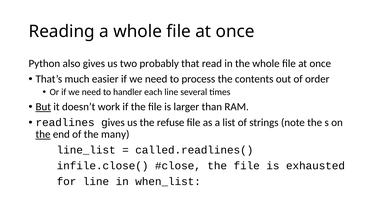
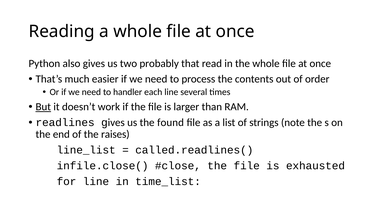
refuse: refuse -> found
the at (43, 134) underline: present -> none
many: many -> raises
when_list: when_list -> time_list
